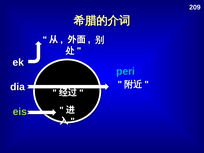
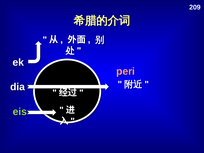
peri colour: light blue -> pink
